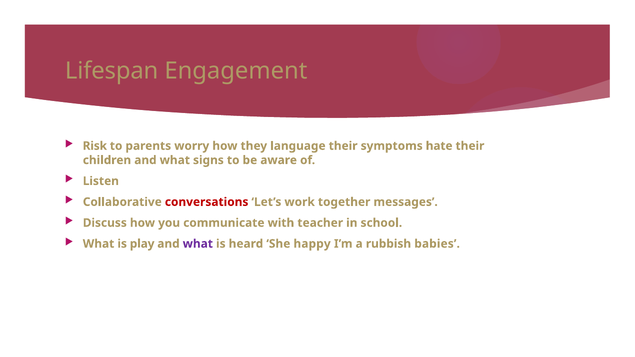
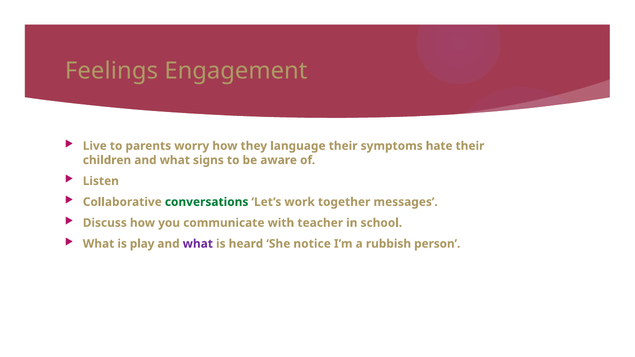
Lifespan: Lifespan -> Feelings
Risk: Risk -> Live
conversations colour: red -> green
happy: happy -> notice
babies: babies -> person
